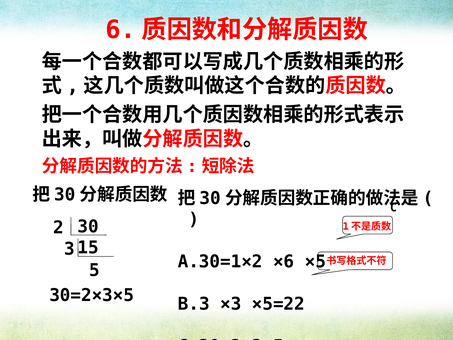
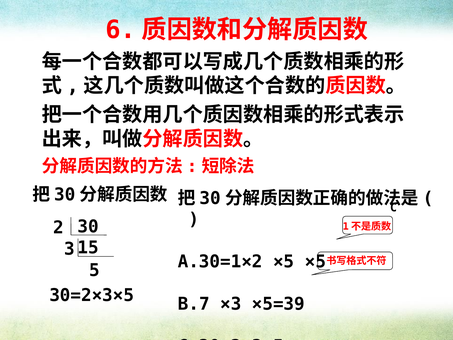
A.30=1×2 ×6: ×6 -> ×5
B.3: B.3 -> B.7
×5=22: ×5=22 -> ×5=39
